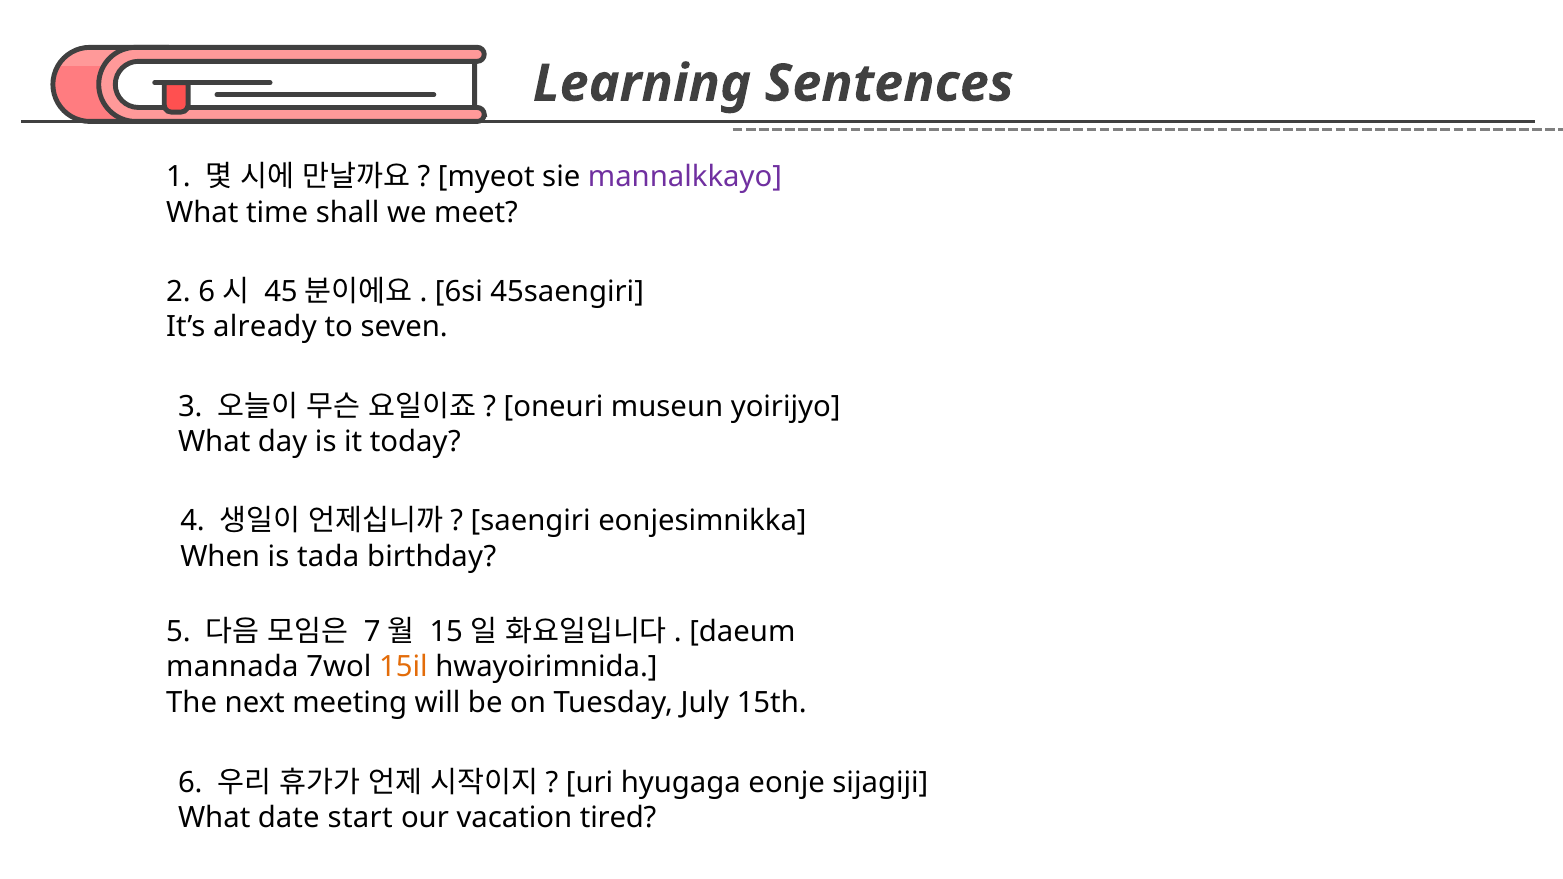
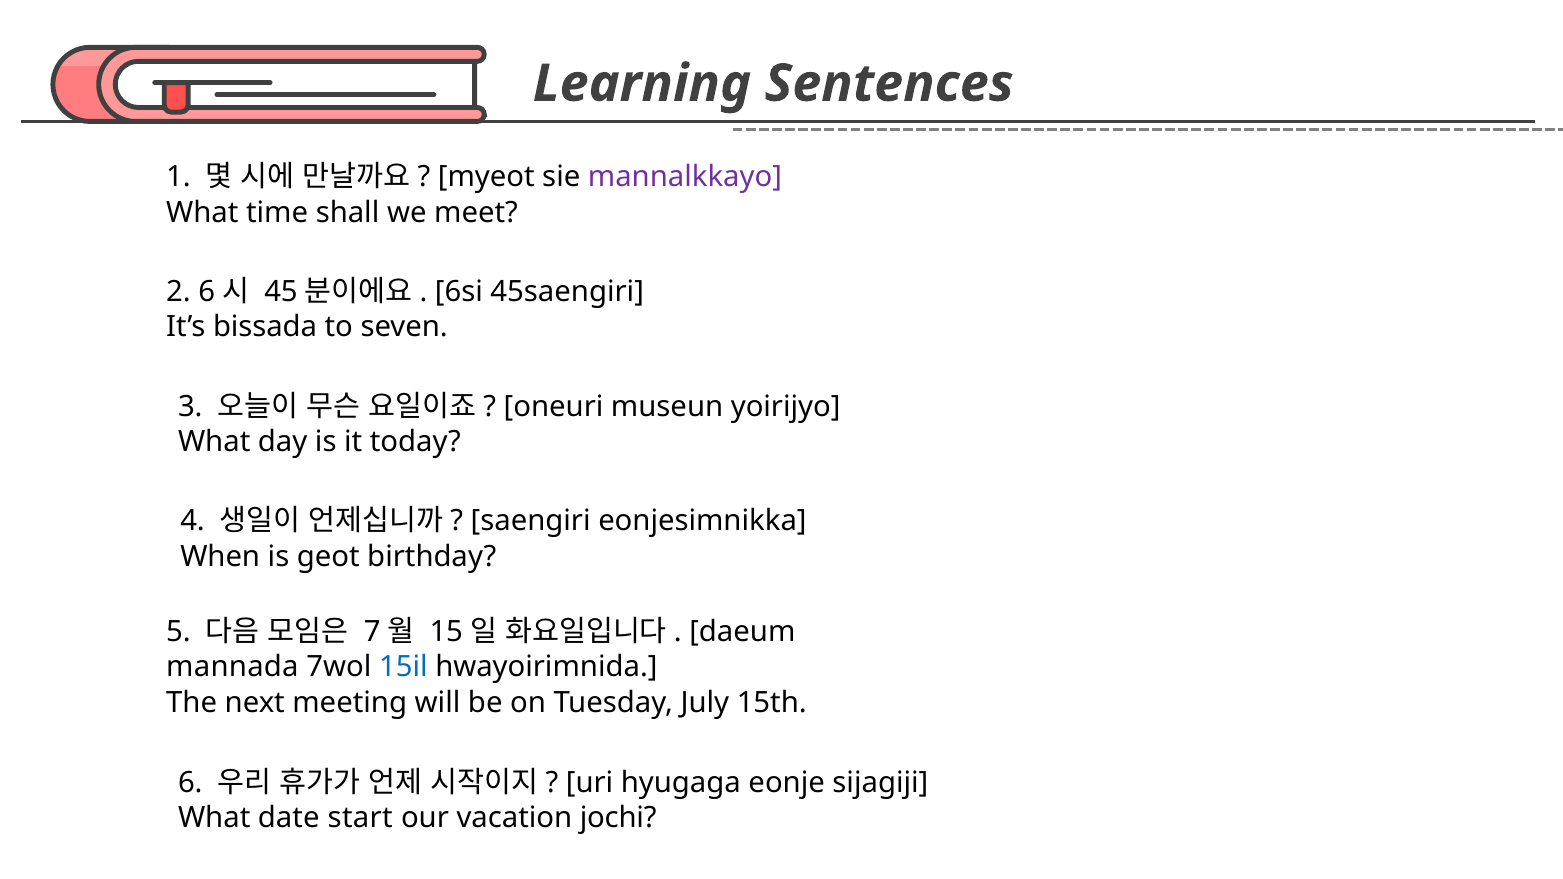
already: already -> bissada
tada: tada -> geot
15il colour: orange -> blue
tired: tired -> jochi
